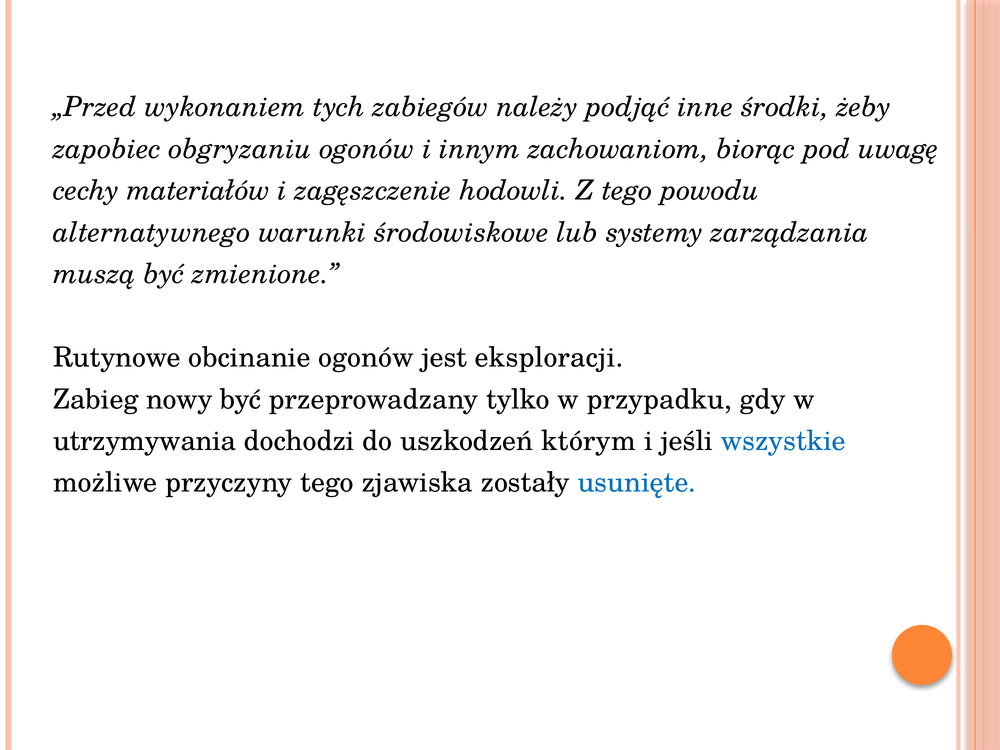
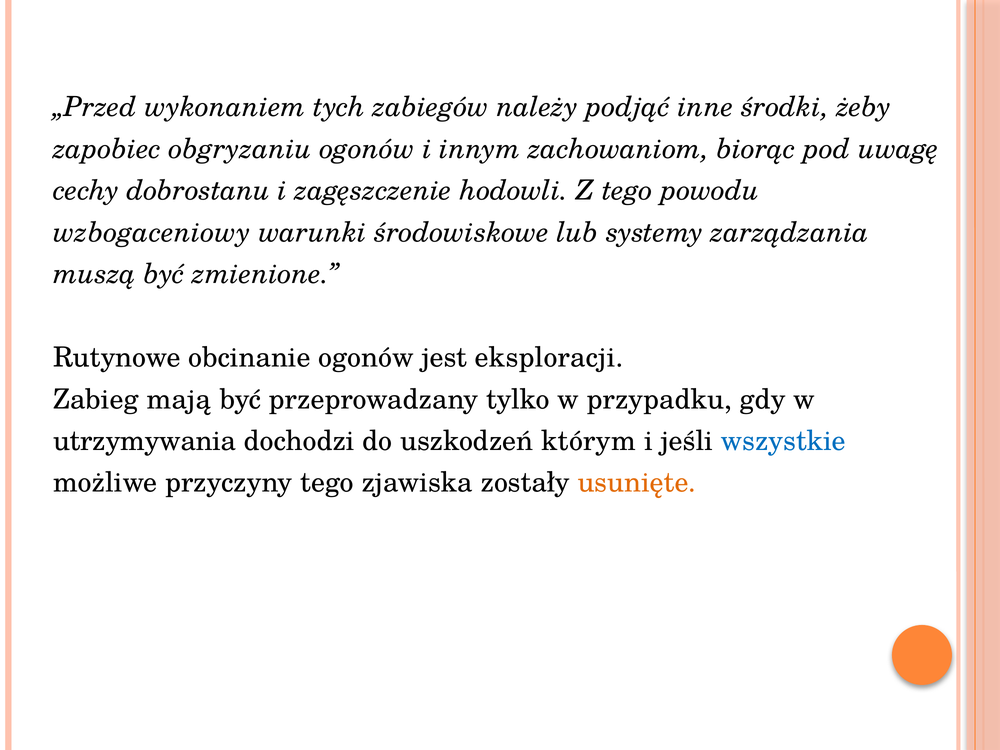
materiałów: materiałów -> dobrostanu
alternatywnego: alternatywnego -> wzbogaceniowy
nowy: nowy -> mają
usunięte colour: blue -> orange
